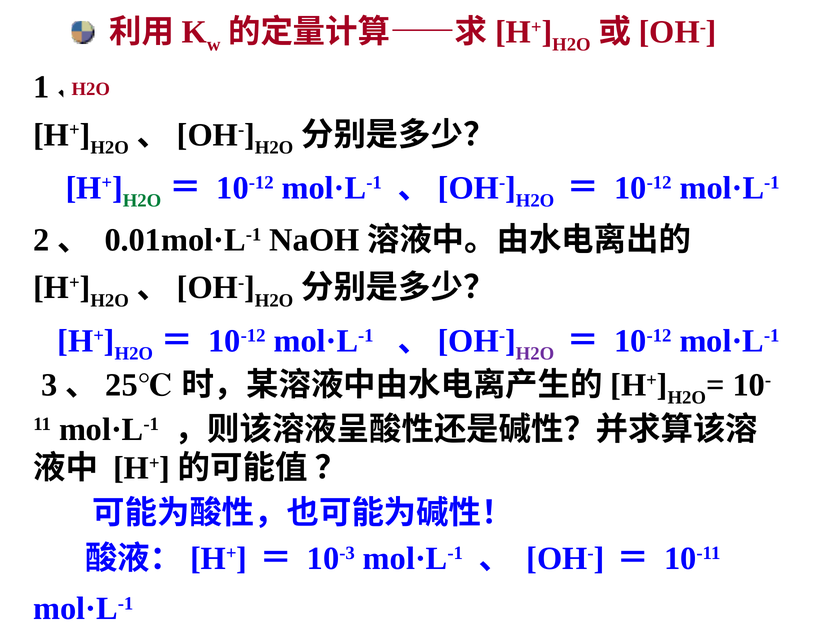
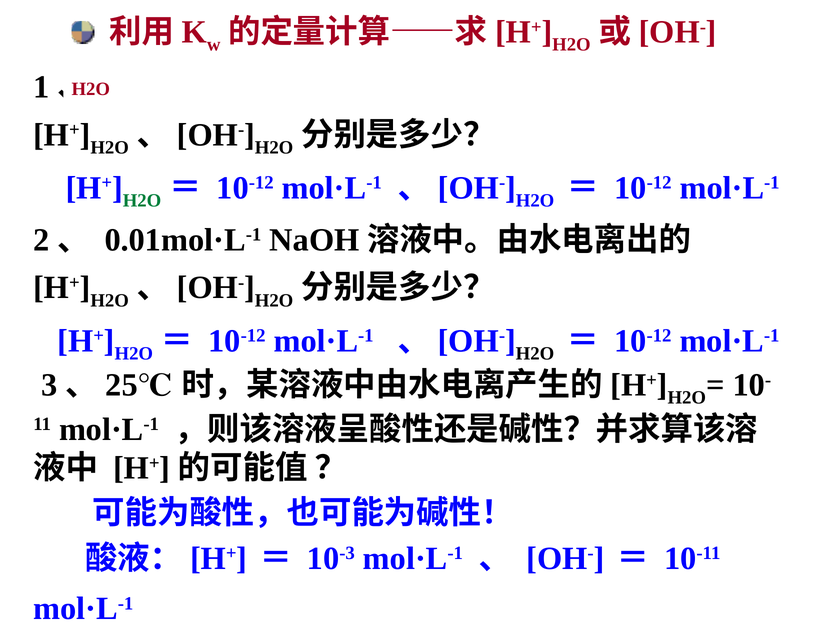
H2O at (535, 354) colour: purple -> black
